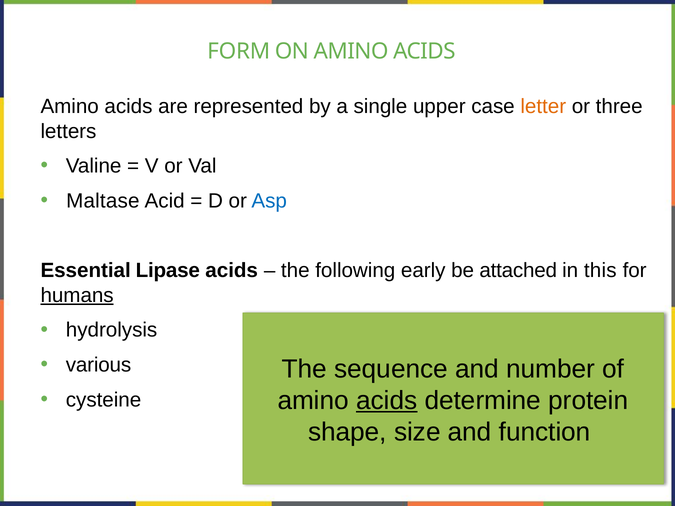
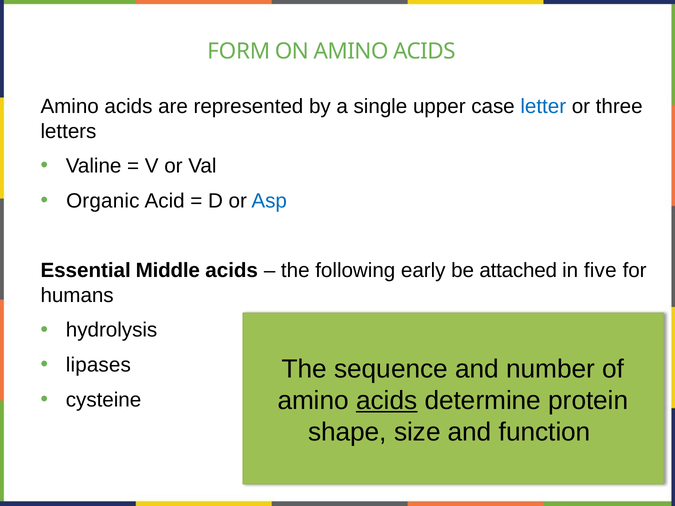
letter colour: orange -> blue
Maltase: Maltase -> Organic
Lipase: Lipase -> Middle
this: this -> five
humans underline: present -> none
various: various -> lipases
